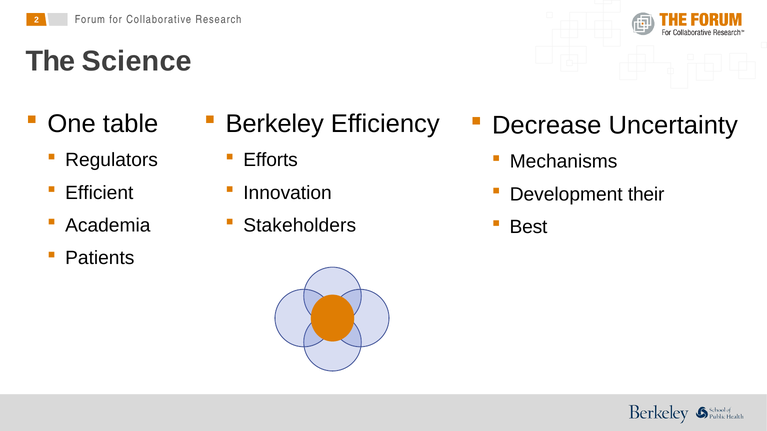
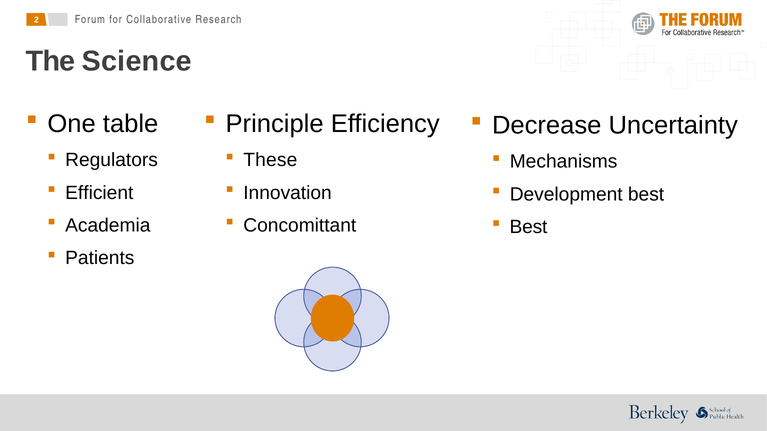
Berkeley: Berkeley -> Principle
Efforts: Efforts -> These
Development their: their -> best
Stakeholders: Stakeholders -> Concomittant
